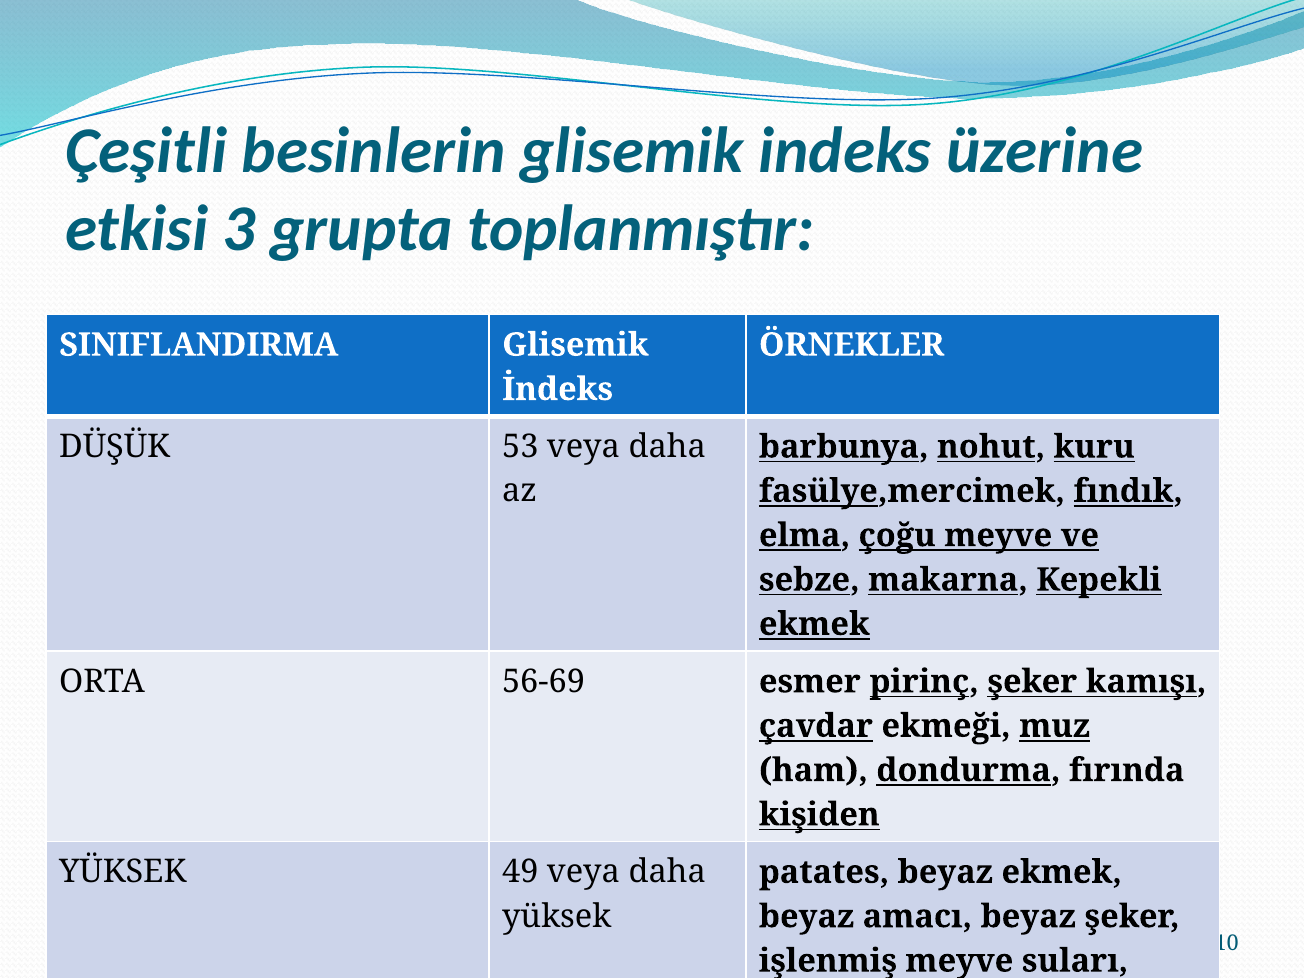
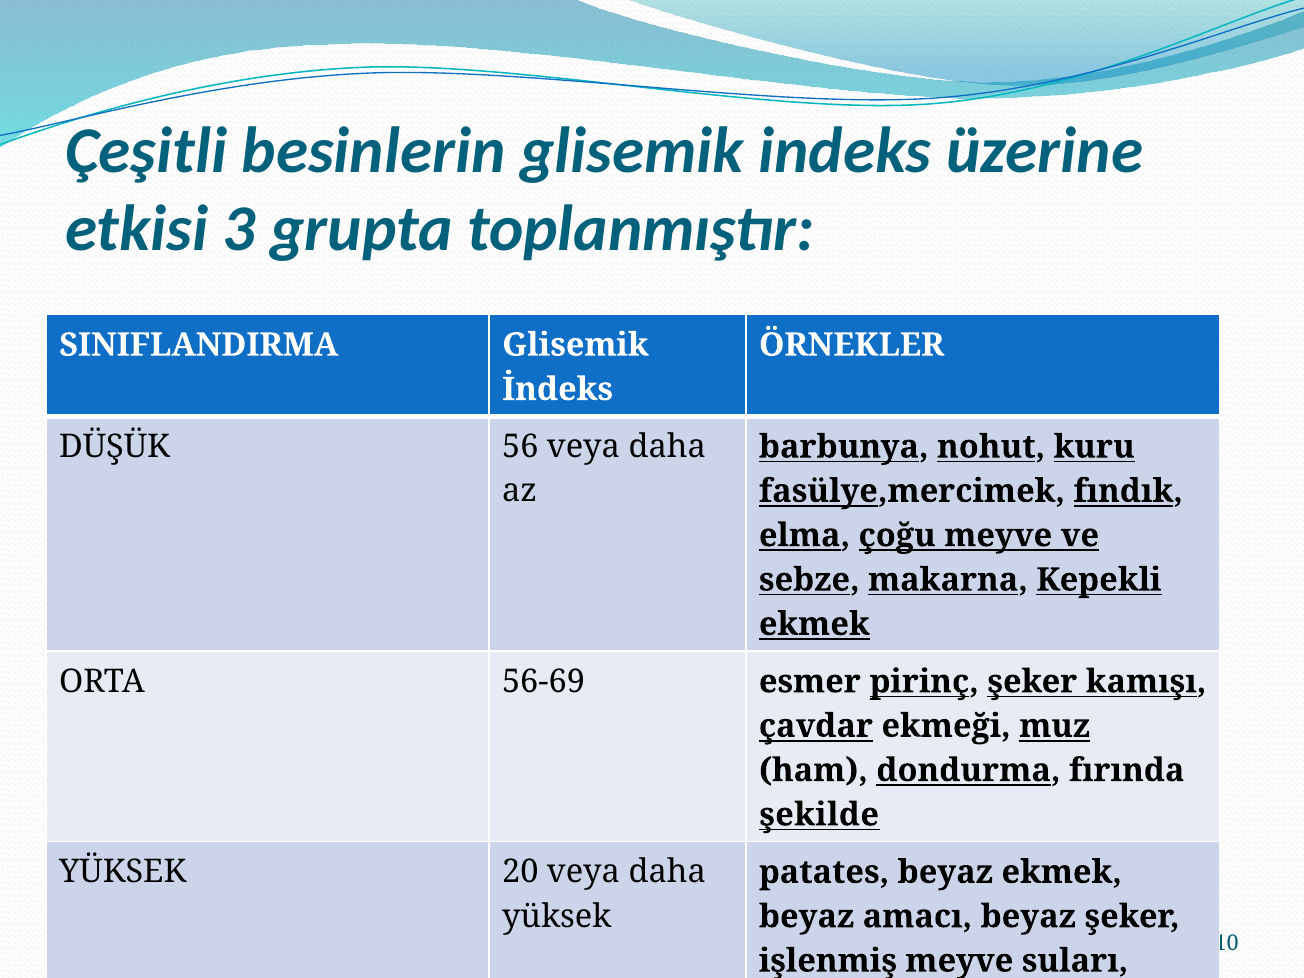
53: 53 -> 56
kişiden: kişiden -> şekilde
49: 49 -> 20
